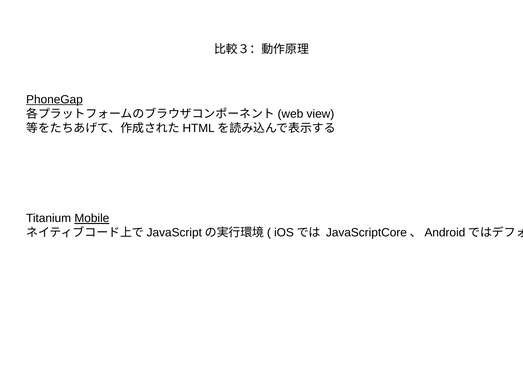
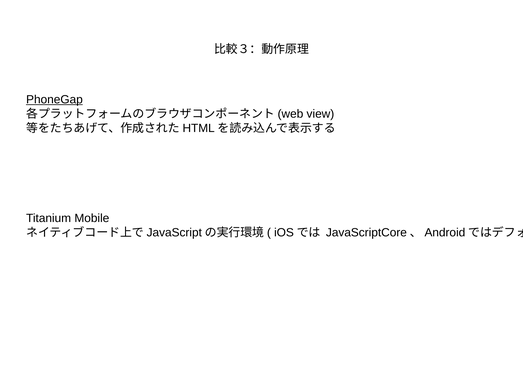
Mobile underline: present -> none
